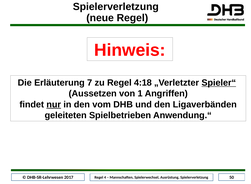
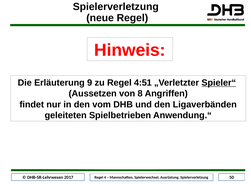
7: 7 -> 9
4:18: 4:18 -> 4:51
1: 1 -> 8
nur underline: present -> none
